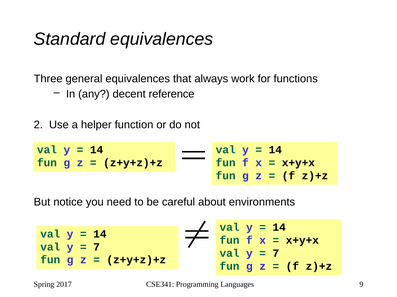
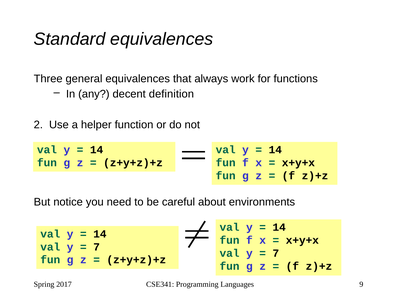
reference: reference -> definition
